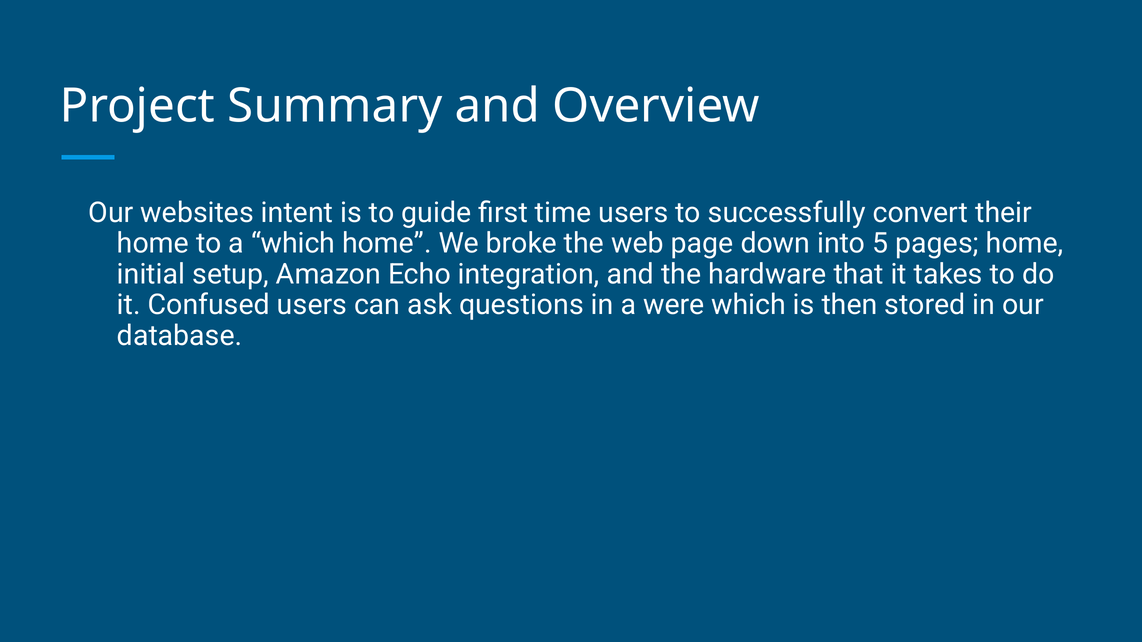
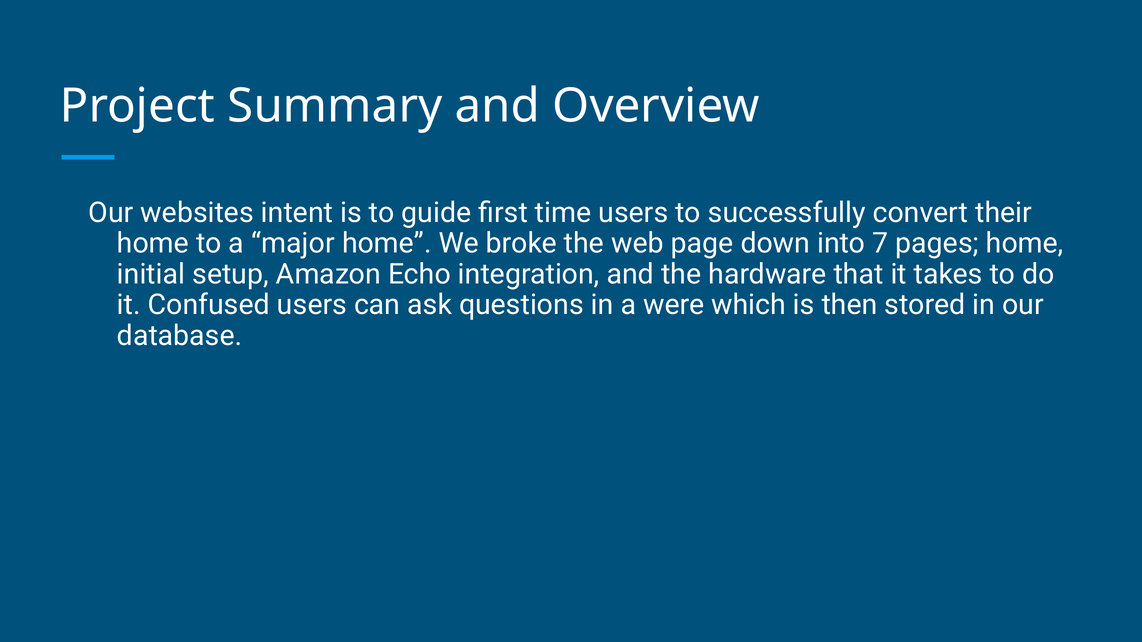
a which: which -> major
5: 5 -> 7
